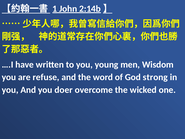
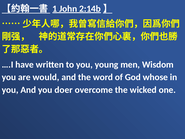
refuse: refuse -> would
strong: strong -> whose
